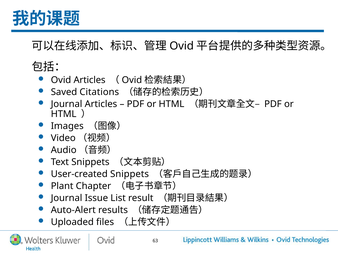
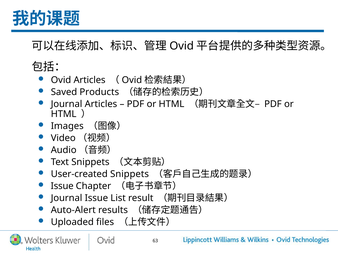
Citations: Citations -> Products
Plant at (62, 186): Plant -> Issue
